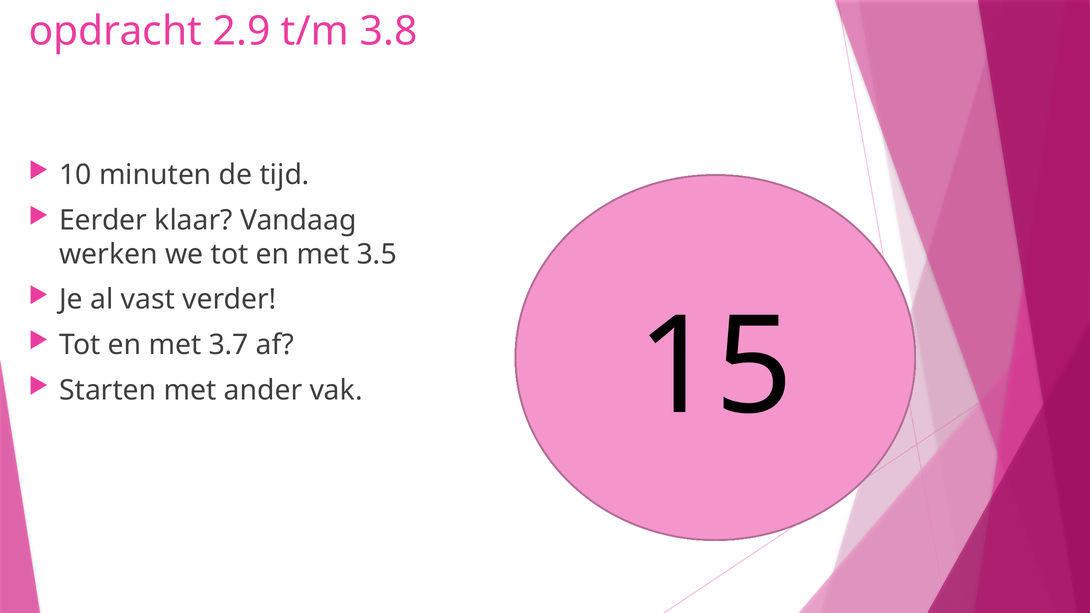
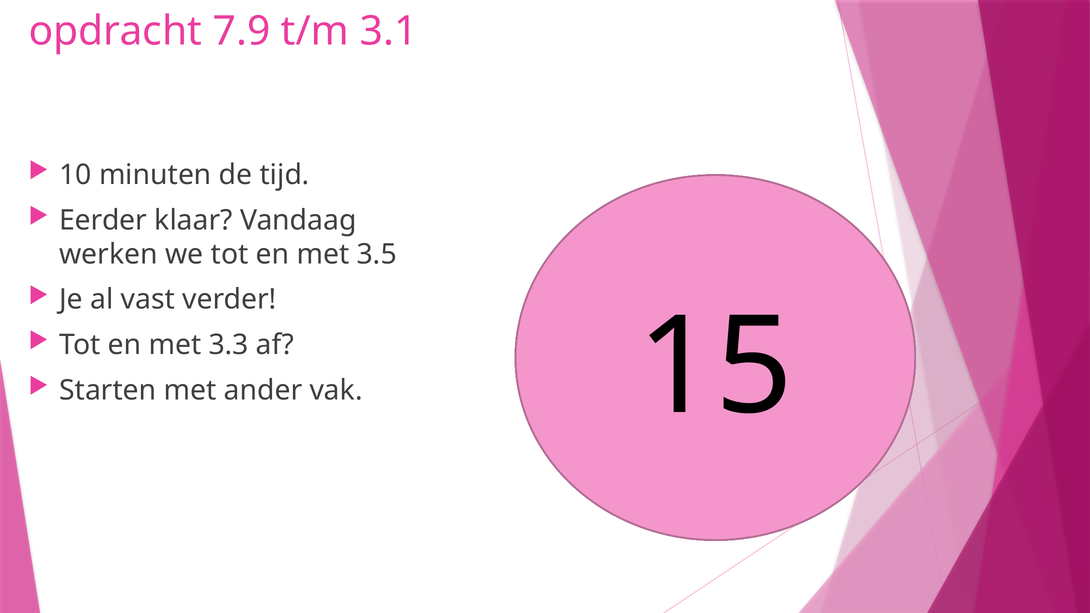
2.9: 2.9 -> 7.9
3.8: 3.8 -> 3.1
3.7: 3.7 -> 3.3
